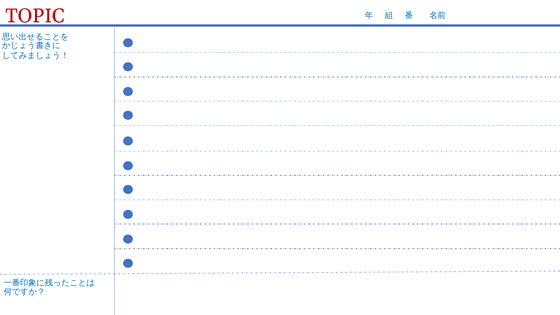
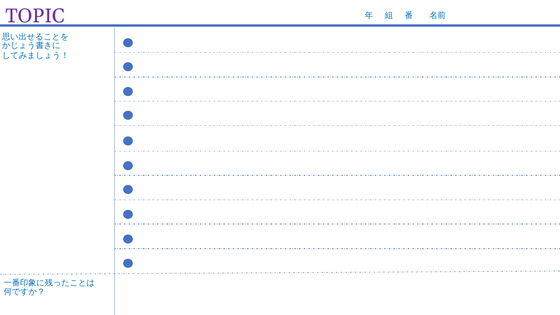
TOPIC colour: red -> purple
